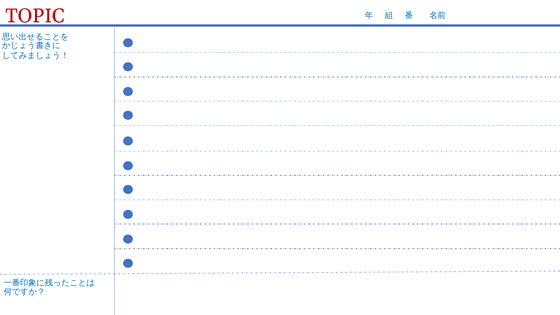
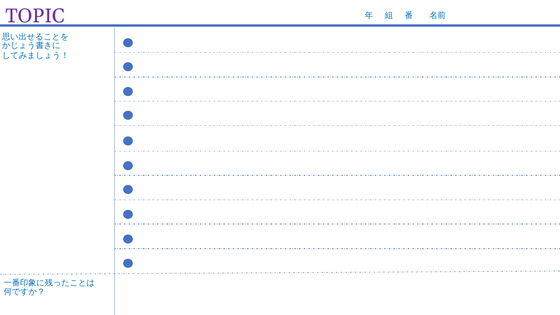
TOPIC colour: red -> purple
